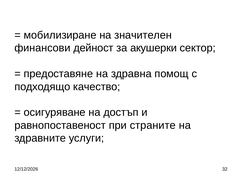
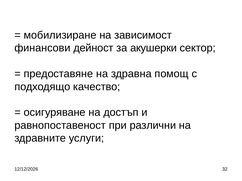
значителен: значителен -> зависимост
страните: страните -> различни
